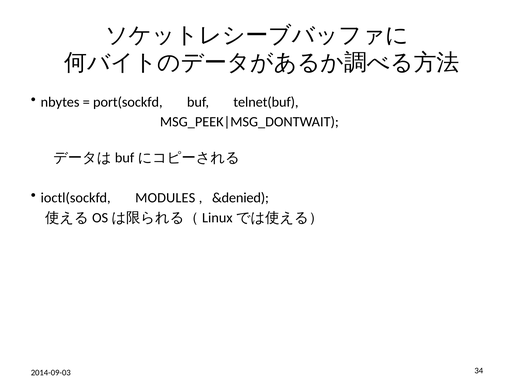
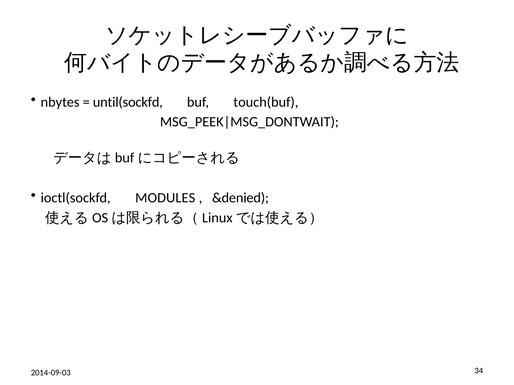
port(sockfd: port(sockfd -> until(sockfd
telnet(buf: telnet(buf -> touch(buf
